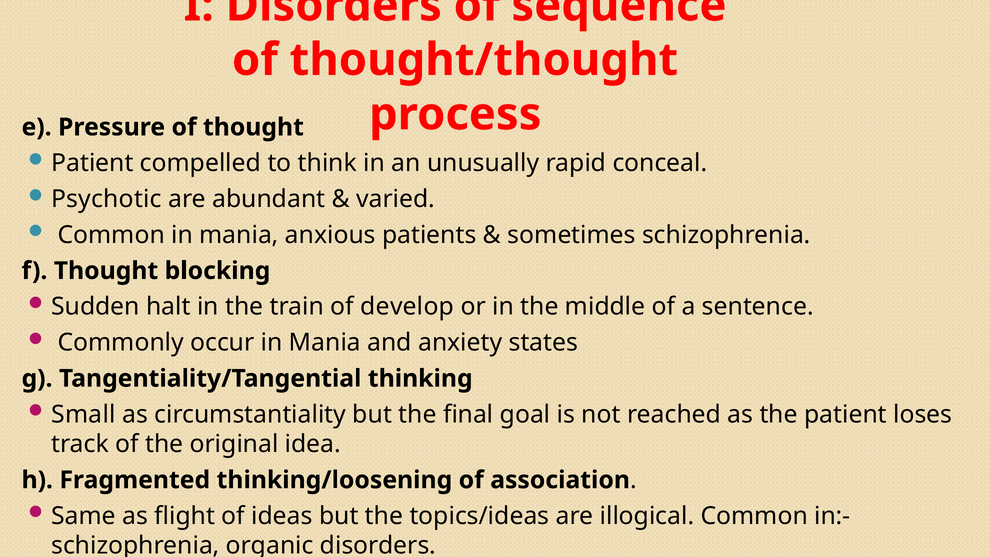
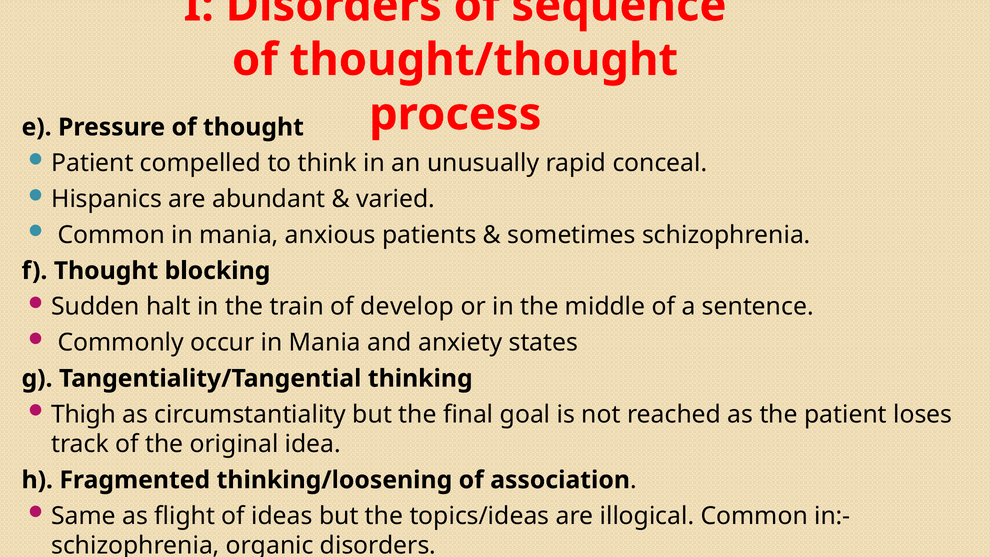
Psychotic: Psychotic -> Hispanics
Small: Small -> Thigh
